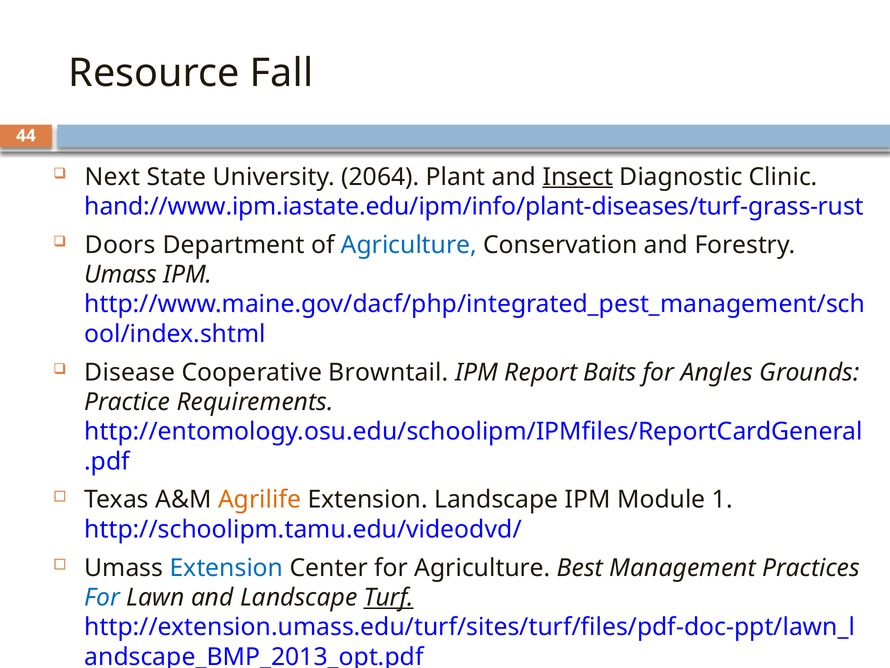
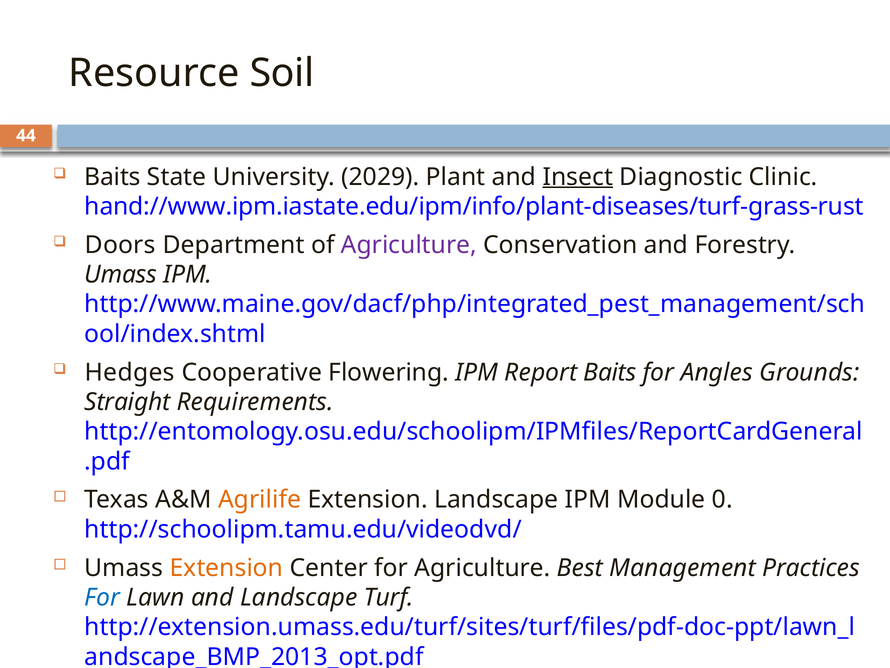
Fall: Fall -> Soil
Next at (112, 177): Next -> Baits
2064: 2064 -> 2029
Agriculture at (409, 245) colour: blue -> purple
Disease: Disease -> Hedges
Browntail: Browntail -> Flowering
Practice: Practice -> Straight
1: 1 -> 0
Extension at (226, 567) colour: blue -> orange
Turf underline: present -> none
